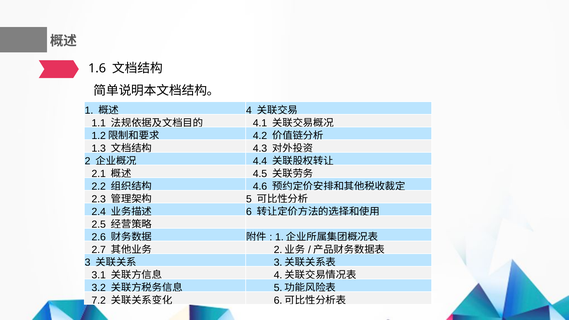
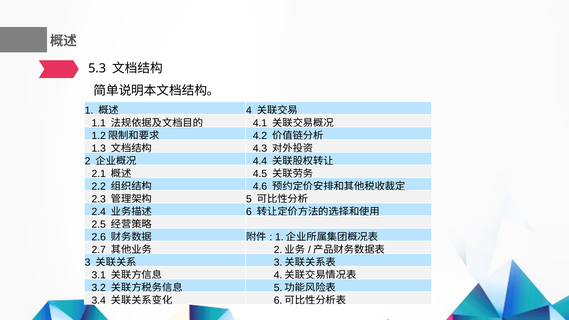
1.6: 1.6 -> 5.3
7.2: 7.2 -> 3.4
